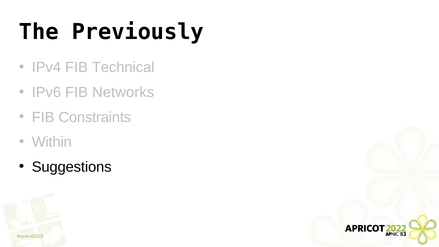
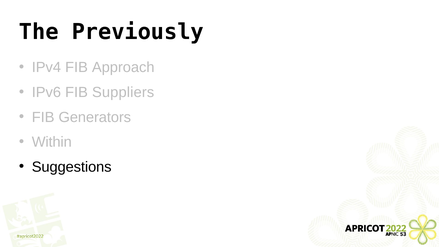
Technical: Technical -> Approach
Networks: Networks -> Suppliers
Constraints: Constraints -> Generators
